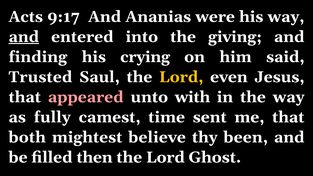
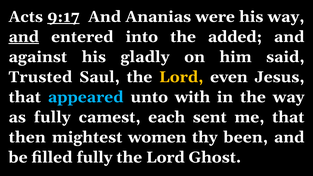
9:17 underline: none -> present
giving: giving -> added
finding: finding -> against
crying: crying -> gladly
appeared colour: pink -> light blue
time: time -> each
both: both -> then
believe: believe -> women
filled then: then -> fully
